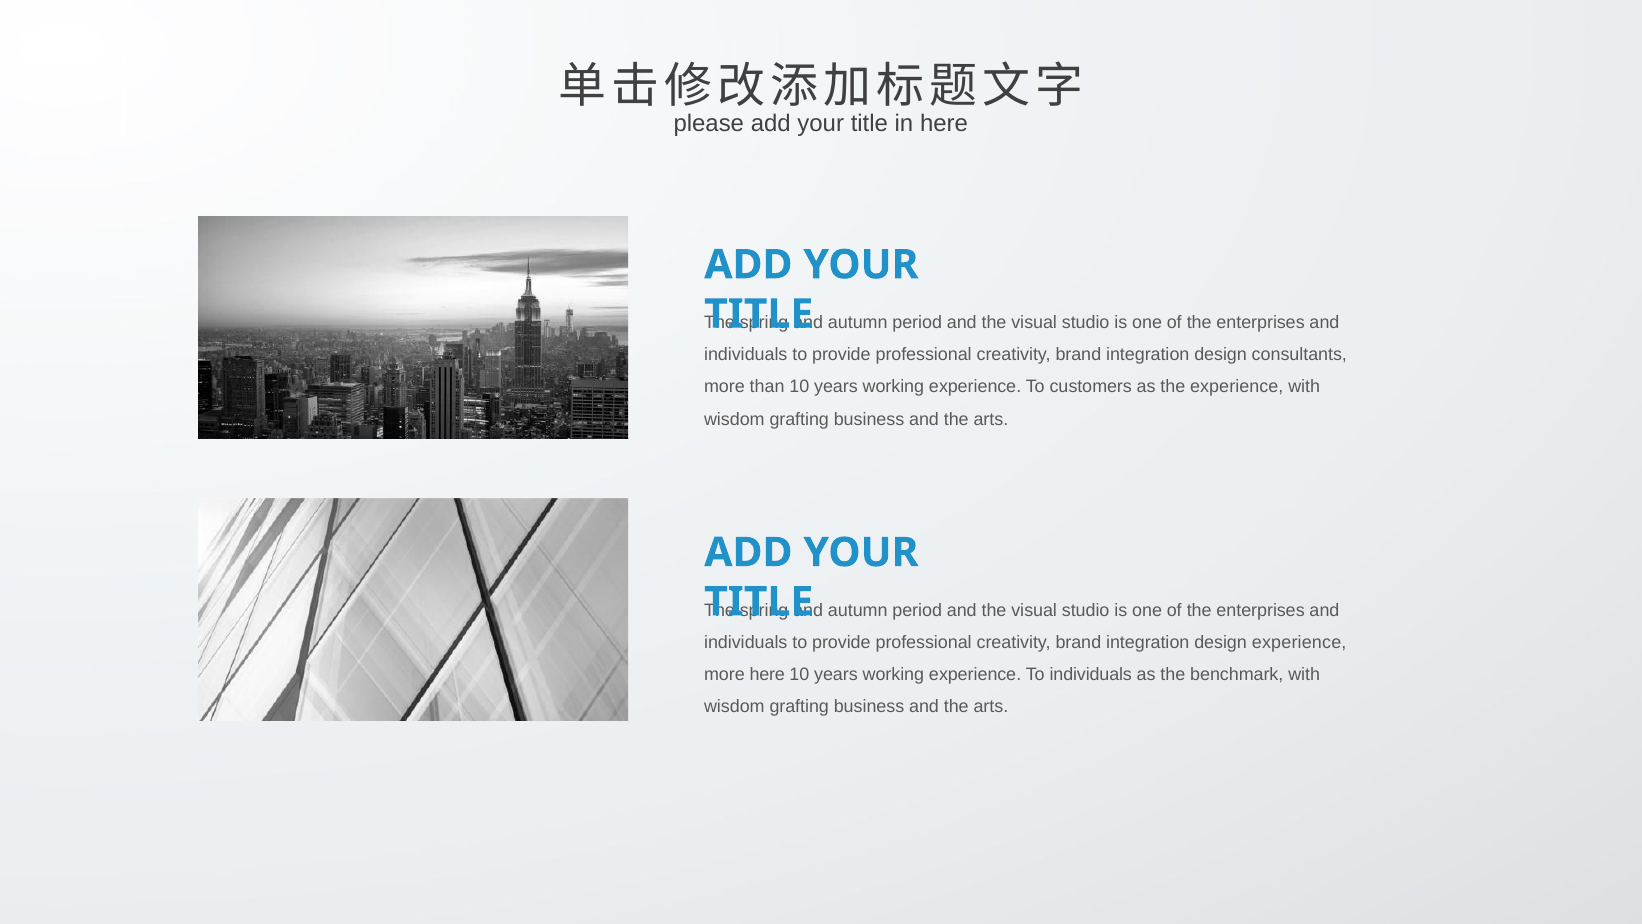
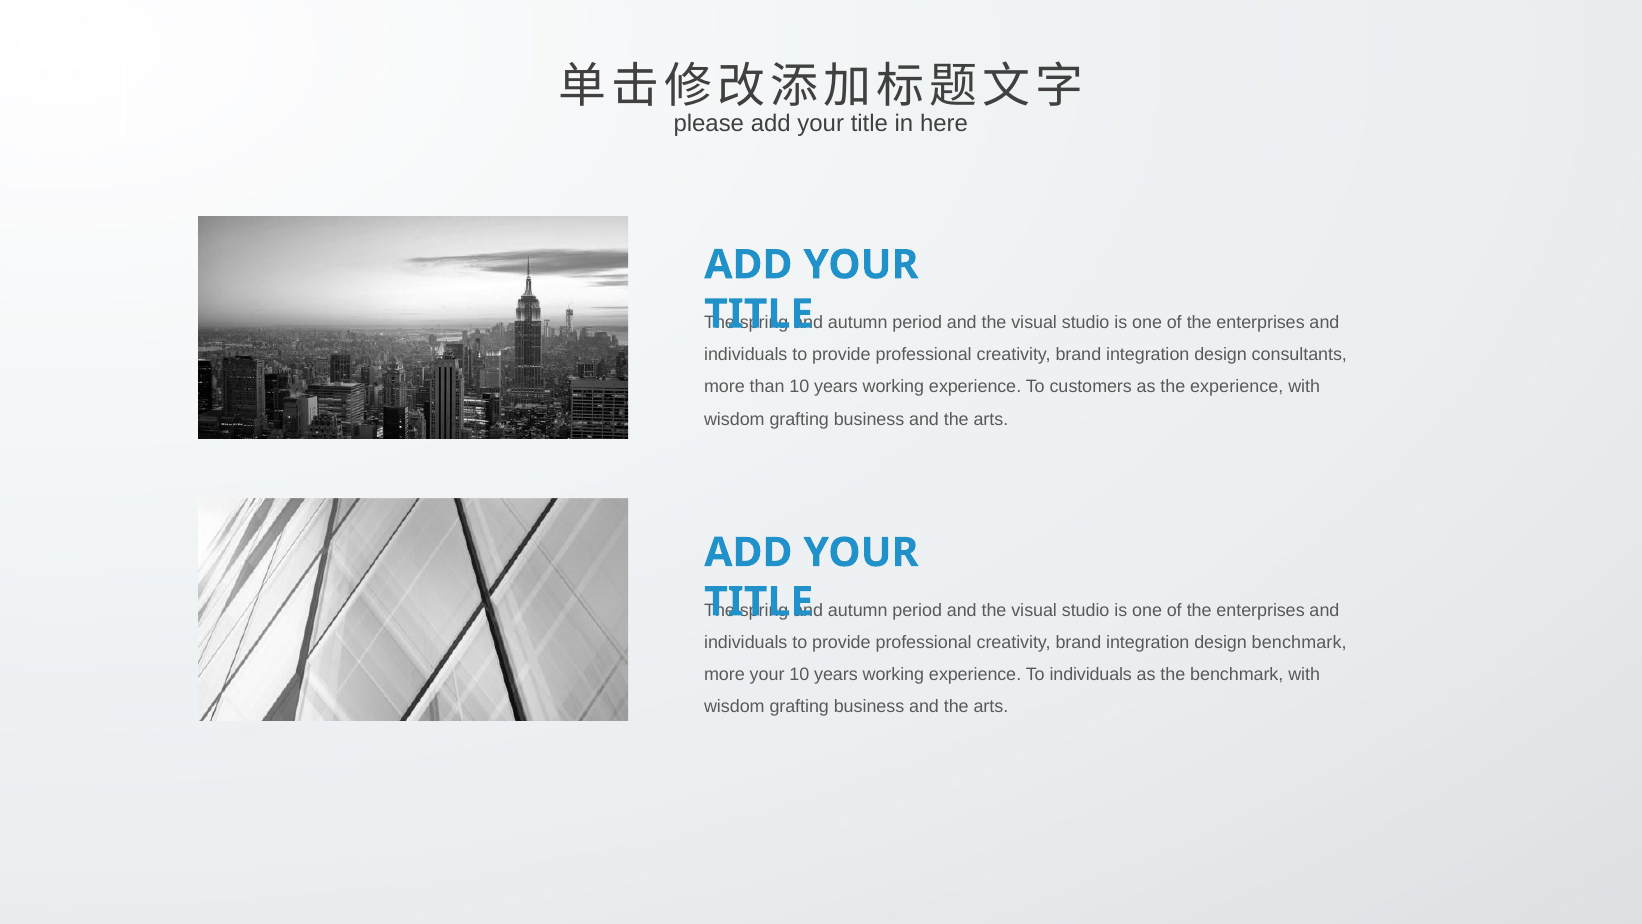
design experience: experience -> benchmark
more here: here -> your
